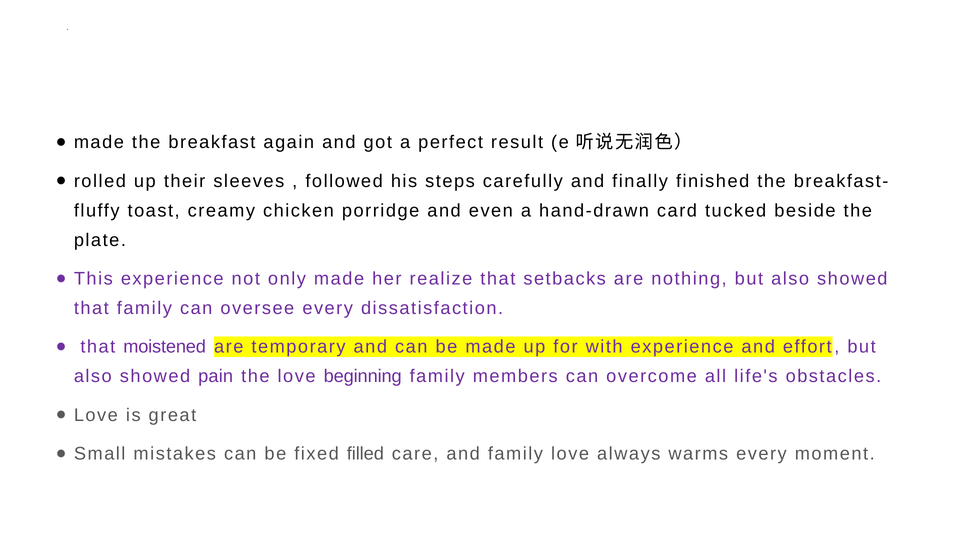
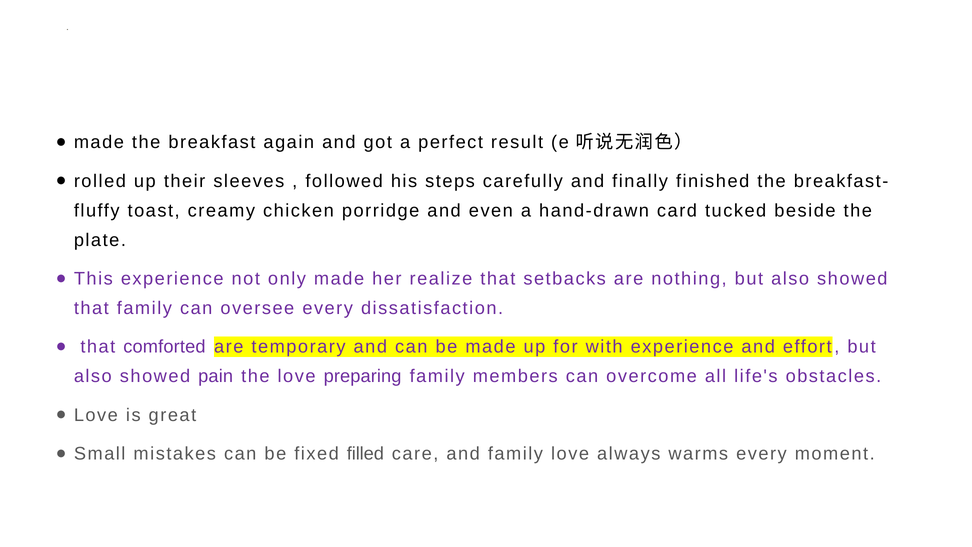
moistened: moistened -> comforted
beginning: beginning -> preparing
